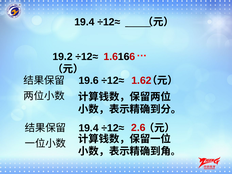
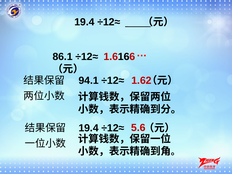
19.2: 19.2 -> 86.1
19.6: 19.6 -> 94.1
2.6: 2.6 -> 5.6
